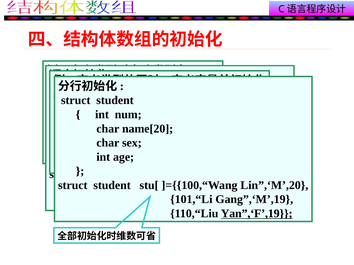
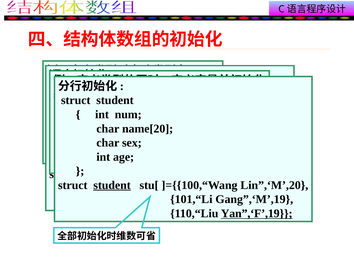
student at (112, 186) underline: none -> present
